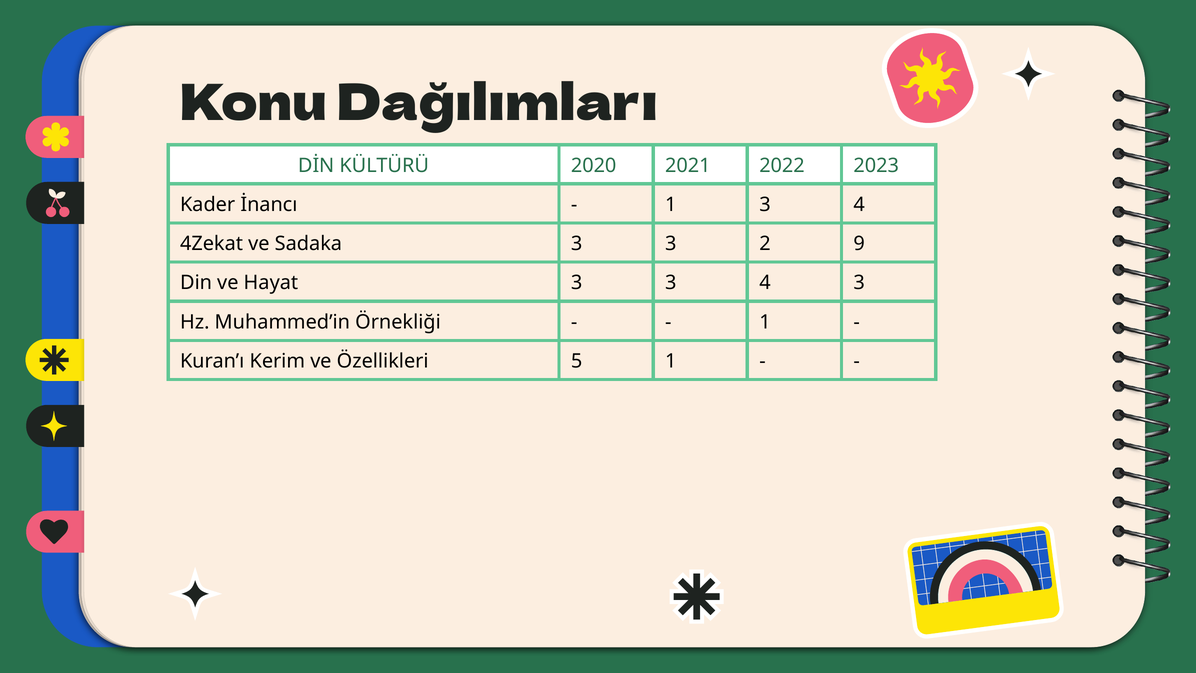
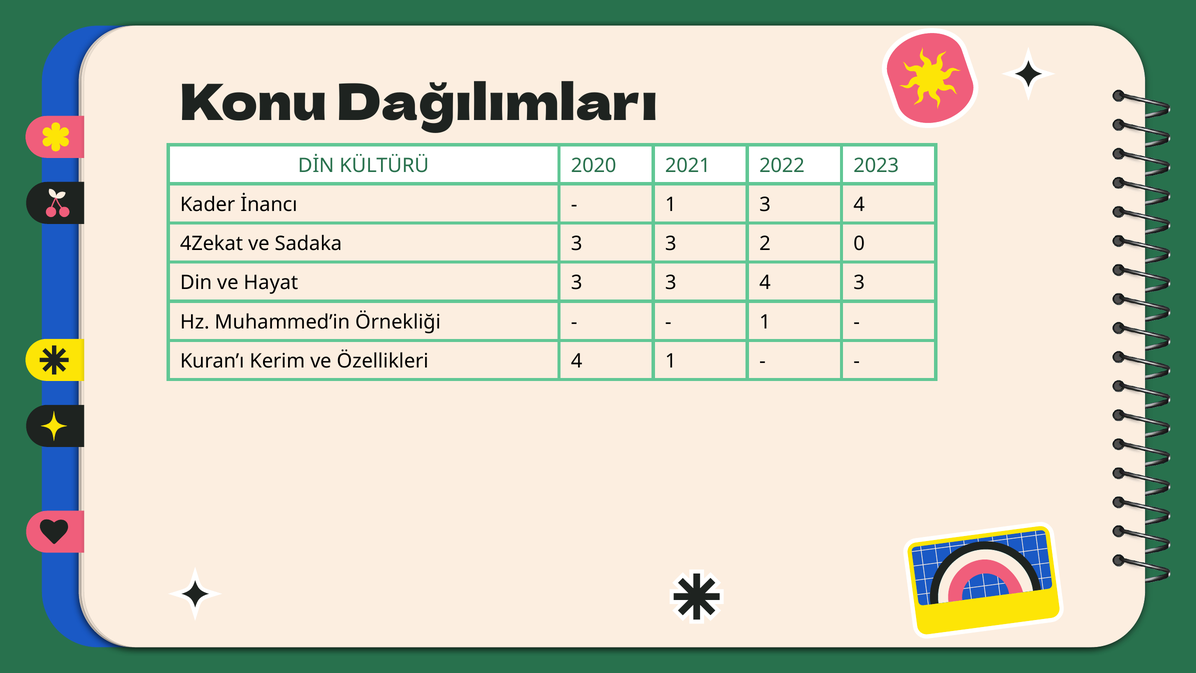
9: 9 -> 0
Özellikleri 5: 5 -> 4
